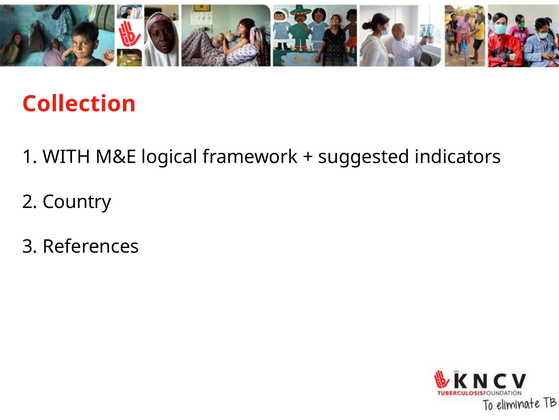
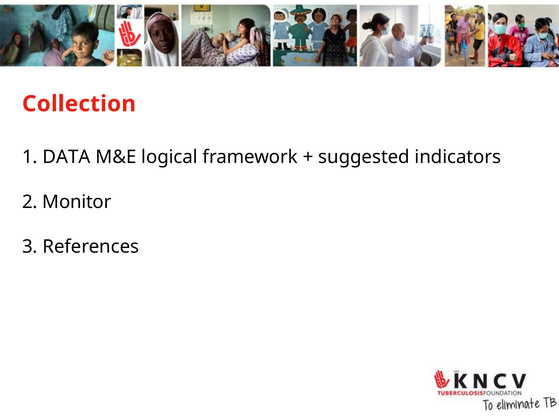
WITH: WITH -> DATA
Country: Country -> Monitor
